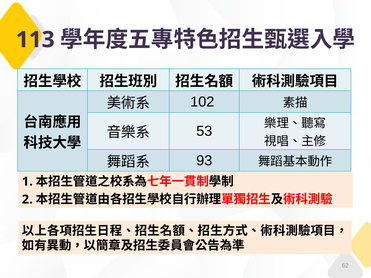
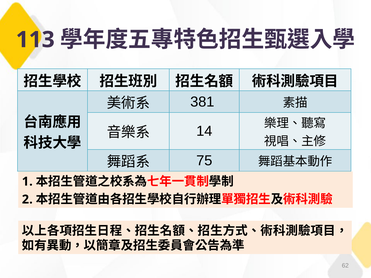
102: 102 -> 381
53: 53 -> 14
93: 93 -> 75
